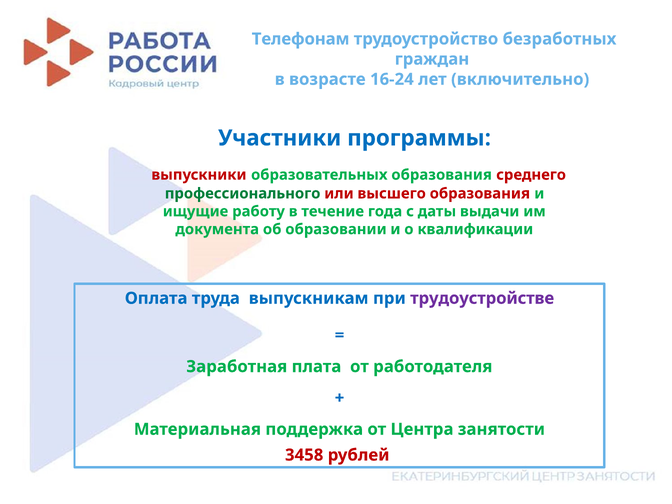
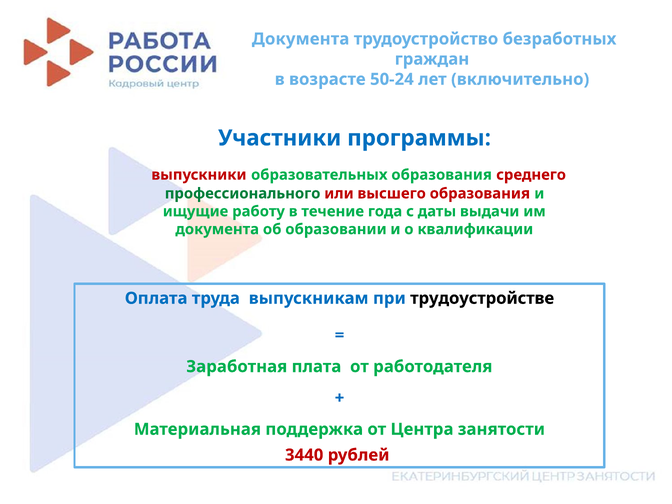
Телефонам at (301, 39): Телефонам -> Документа
16-24: 16-24 -> 50-24
трудоустройстве colour: purple -> black
3458: 3458 -> 3440
